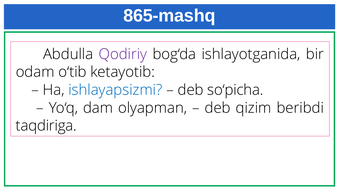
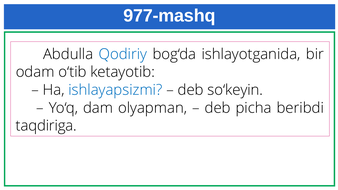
865-mashq: 865-mashq -> 977-mashq
Qodiriy colour: purple -> blue
so‘picha: so‘picha -> so‘keyin
qizim: qizim -> picha
